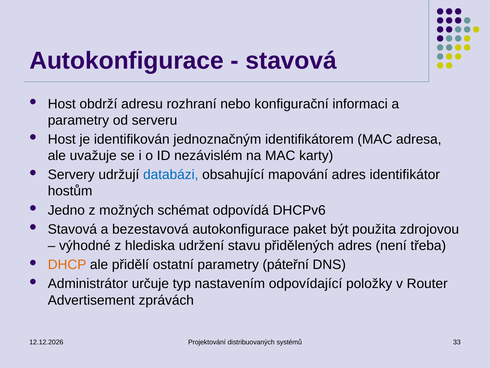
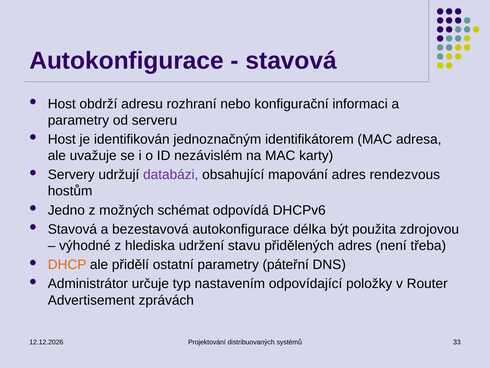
databázi colour: blue -> purple
identifikátor: identifikátor -> rendezvous
paket: paket -> délka
